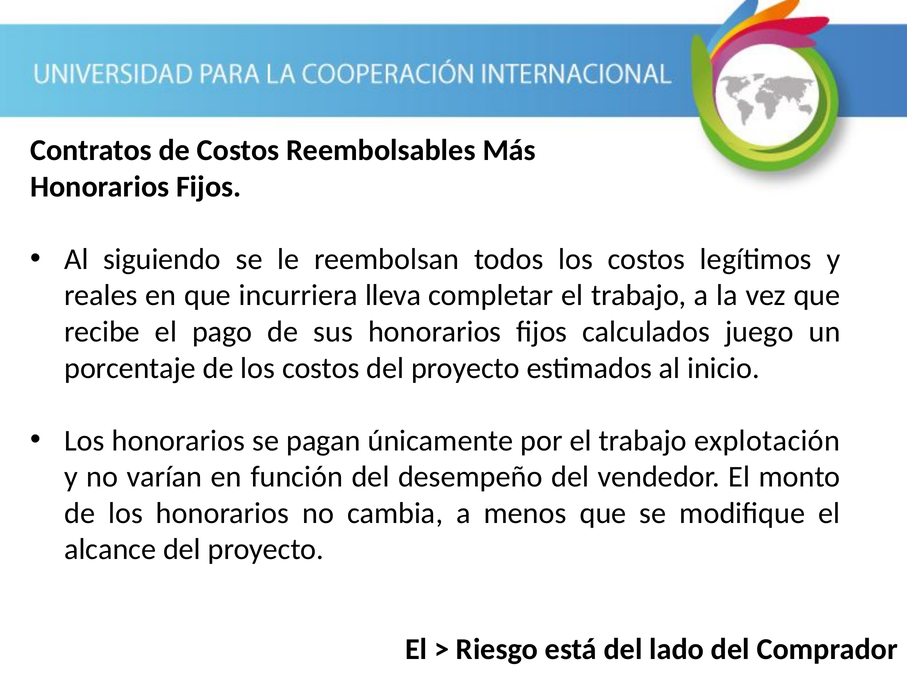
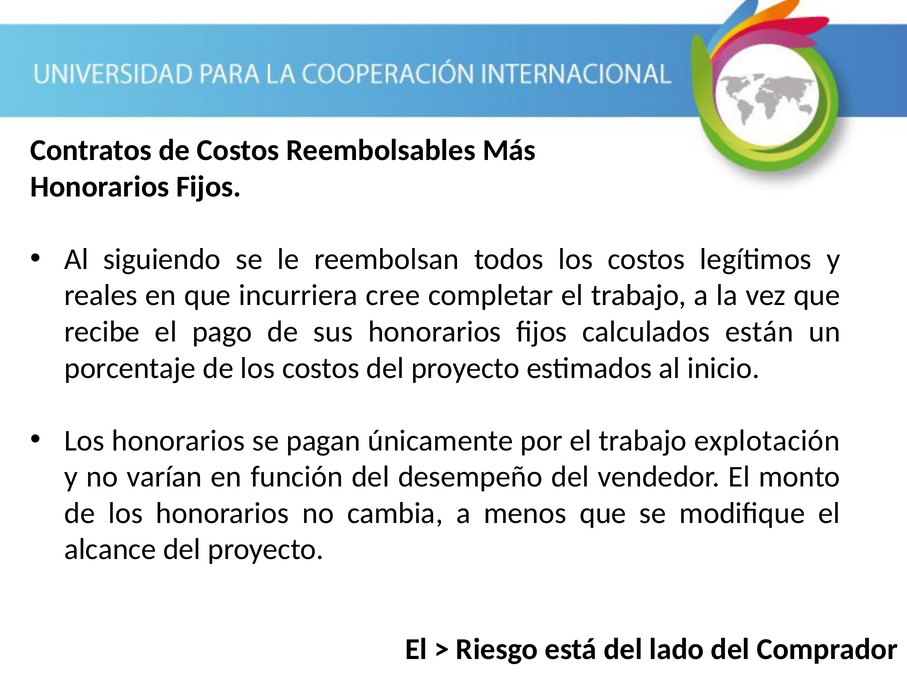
lleva: lleva -> cree
juego: juego -> están
